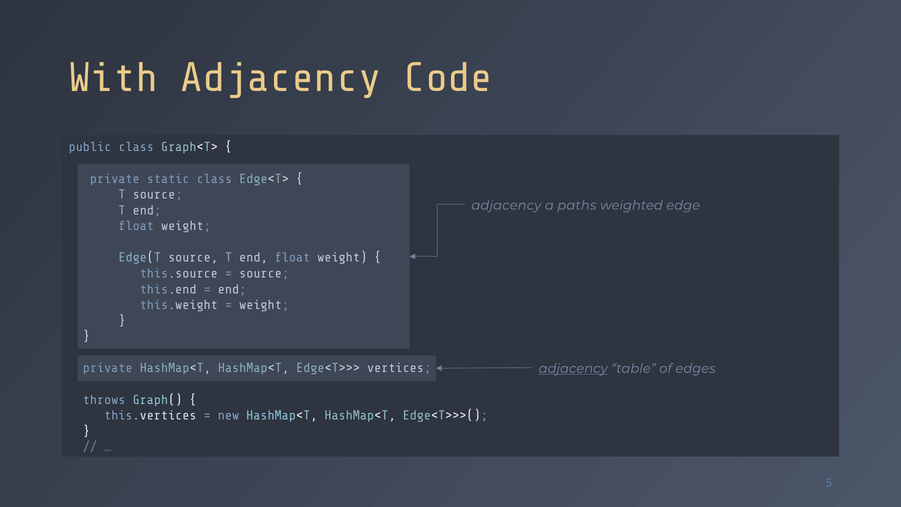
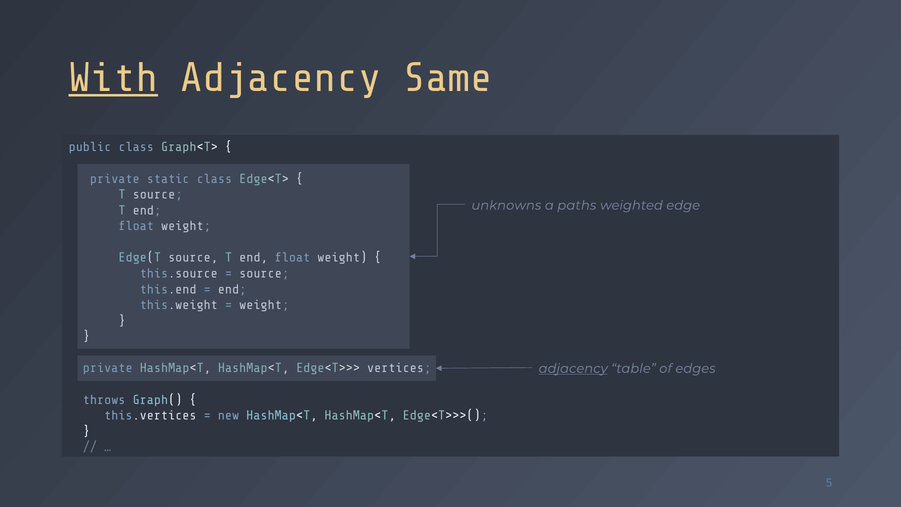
With underline: none -> present
Code: Code -> Same
adjacency at (506, 205): adjacency -> unknowns
